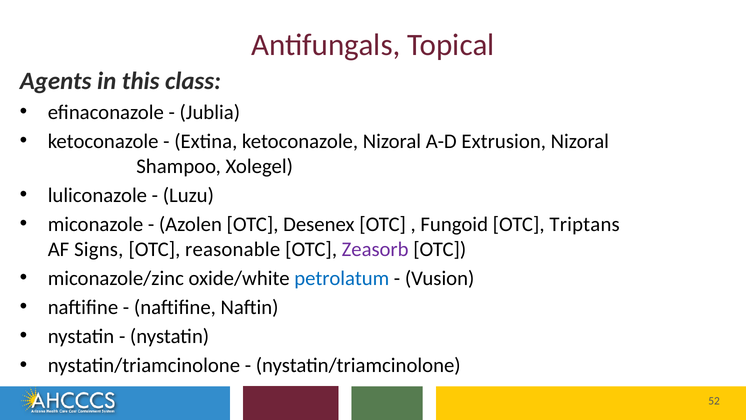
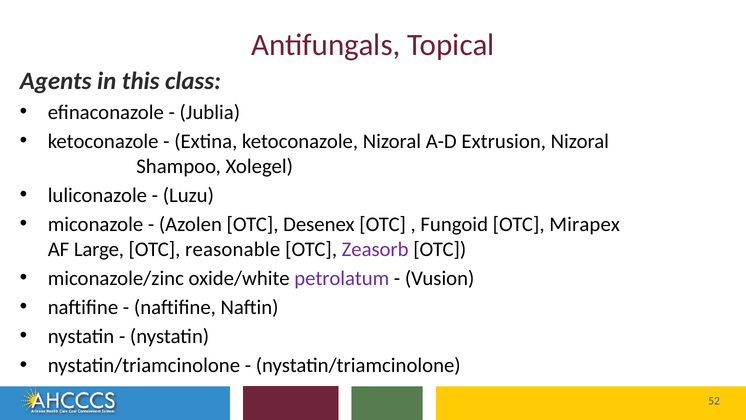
Triptans: Triptans -> Mirapex
Signs: Signs -> Large
petrolatum colour: blue -> purple
